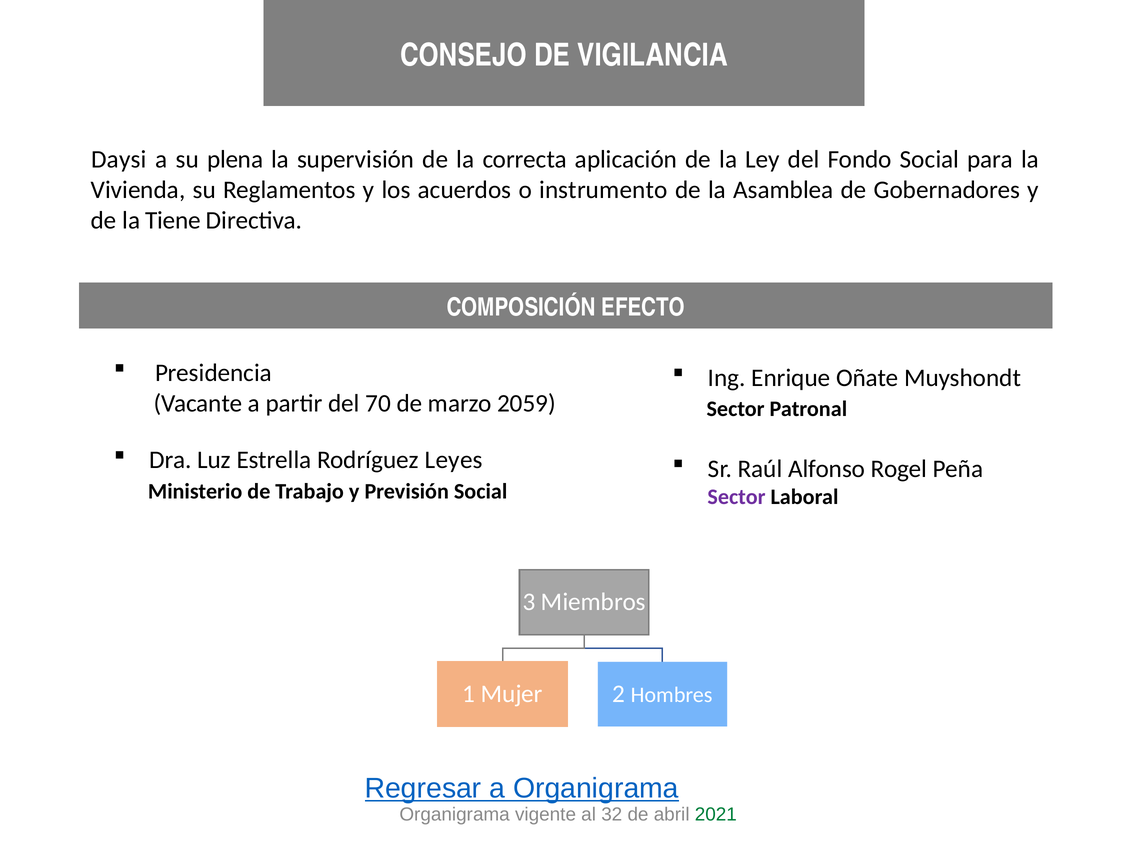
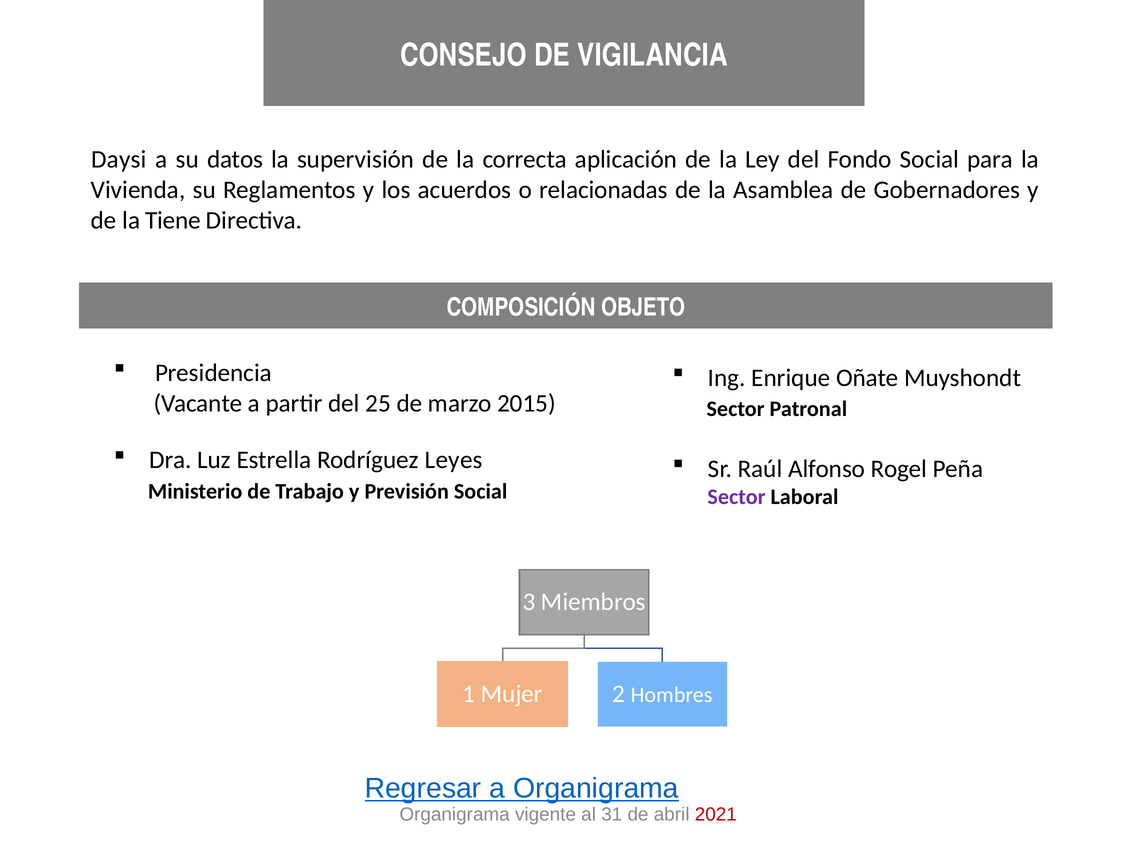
plena: plena -> datos
instrumento: instrumento -> relacionadas
EFECTO: EFECTO -> OBJETO
70: 70 -> 25
2059: 2059 -> 2015
32: 32 -> 31
2021 colour: green -> red
